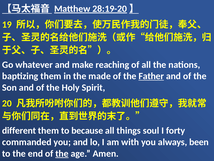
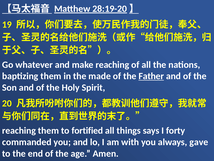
different at (19, 130): different -> reaching
because: because -> fortified
soul: soul -> says
been: been -> gave
the at (62, 153) underline: present -> none
